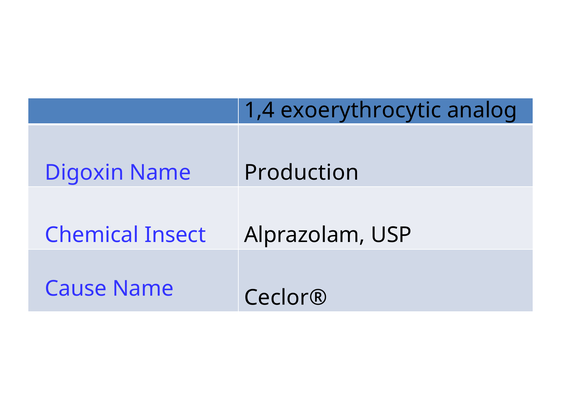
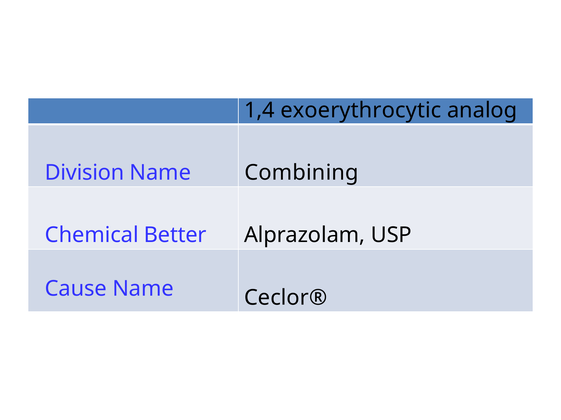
Digoxin: Digoxin -> Division
Production: Production -> Combining
Insect: Insect -> Better
